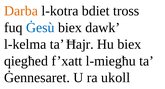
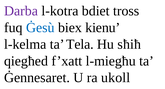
Darba colour: orange -> purple
dawk: dawk -> kienu
Ħajr: Ħajr -> Tela
Hu biex: biex -> sħiħ
